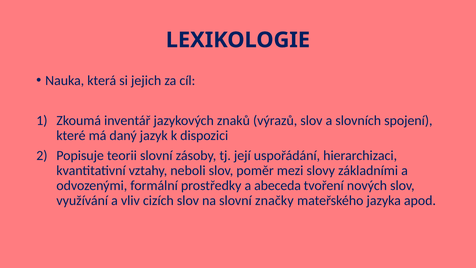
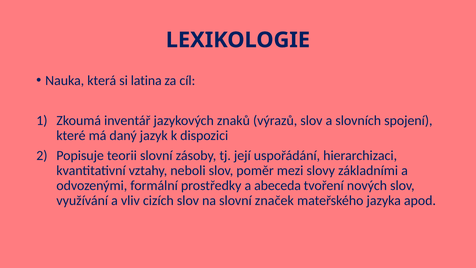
jejich: jejich -> latina
značky: značky -> značek
